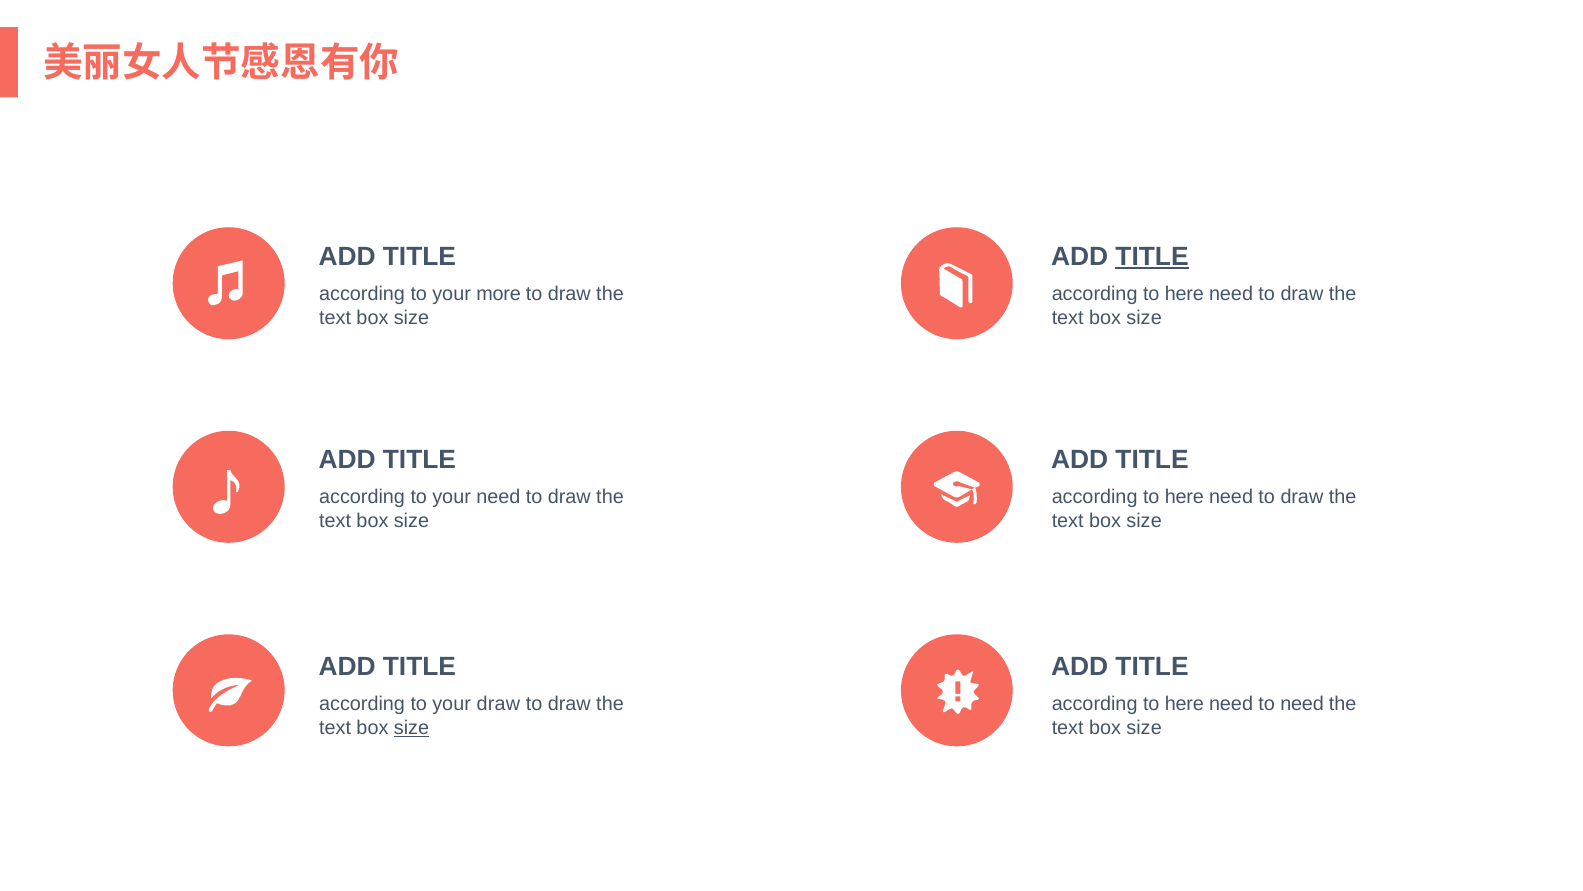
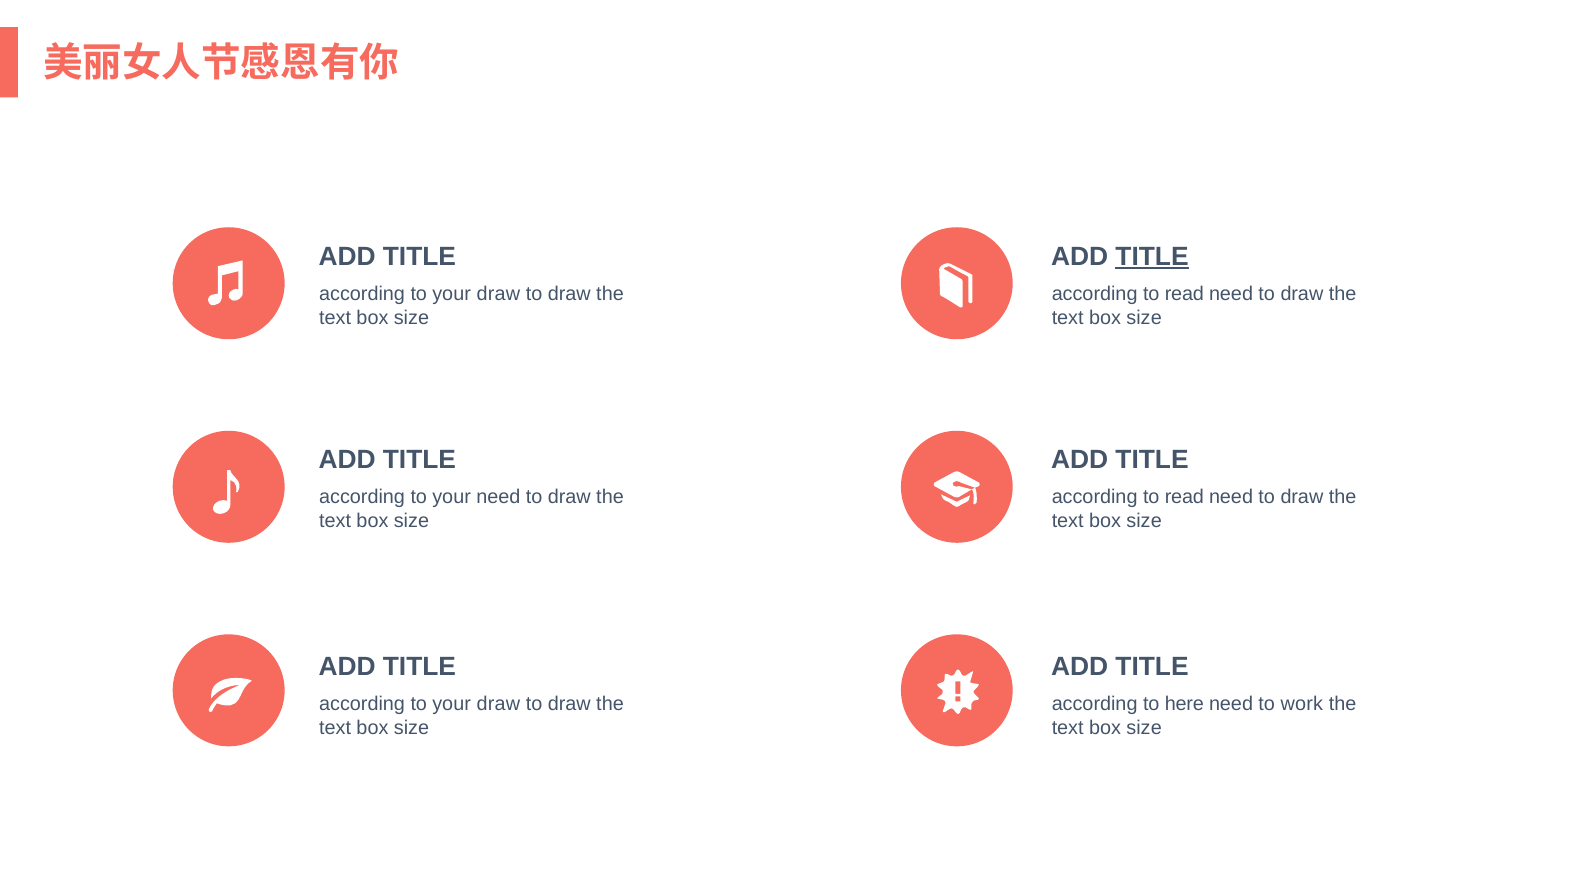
more at (499, 294): more -> draw
here at (1184, 294): here -> read
here at (1184, 497): here -> read
to need: need -> work
size at (412, 727) underline: present -> none
